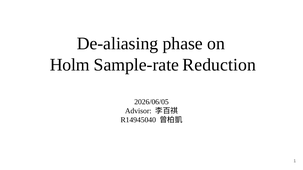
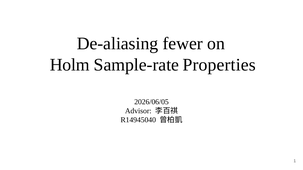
phase: phase -> fewer
Reduction: Reduction -> Properties
